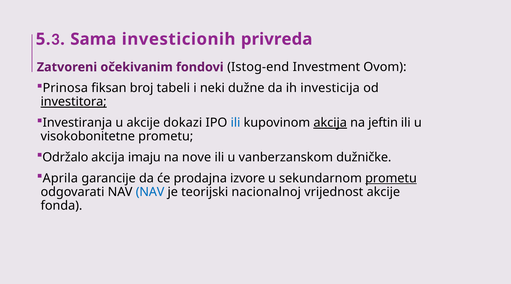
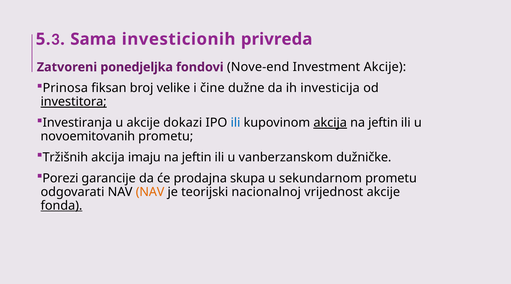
očekivanim: očekivanim -> ponedjeljka
Istog-end: Istog-end -> Nove-end
Investment Ovom: Ovom -> Akcije
tabeli: tabeli -> velike
neki: neki -> čine
visokobonitetne: visokobonitetne -> novoemitovanih
Održalo: Održalo -> Tržišnih
nove at (197, 157): nove -> jeftin
Aprila: Aprila -> Porezi
izvore: izvore -> skupa
prometu at (391, 178) underline: present -> none
NAV at (150, 192) colour: blue -> orange
fonda underline: none -> present
